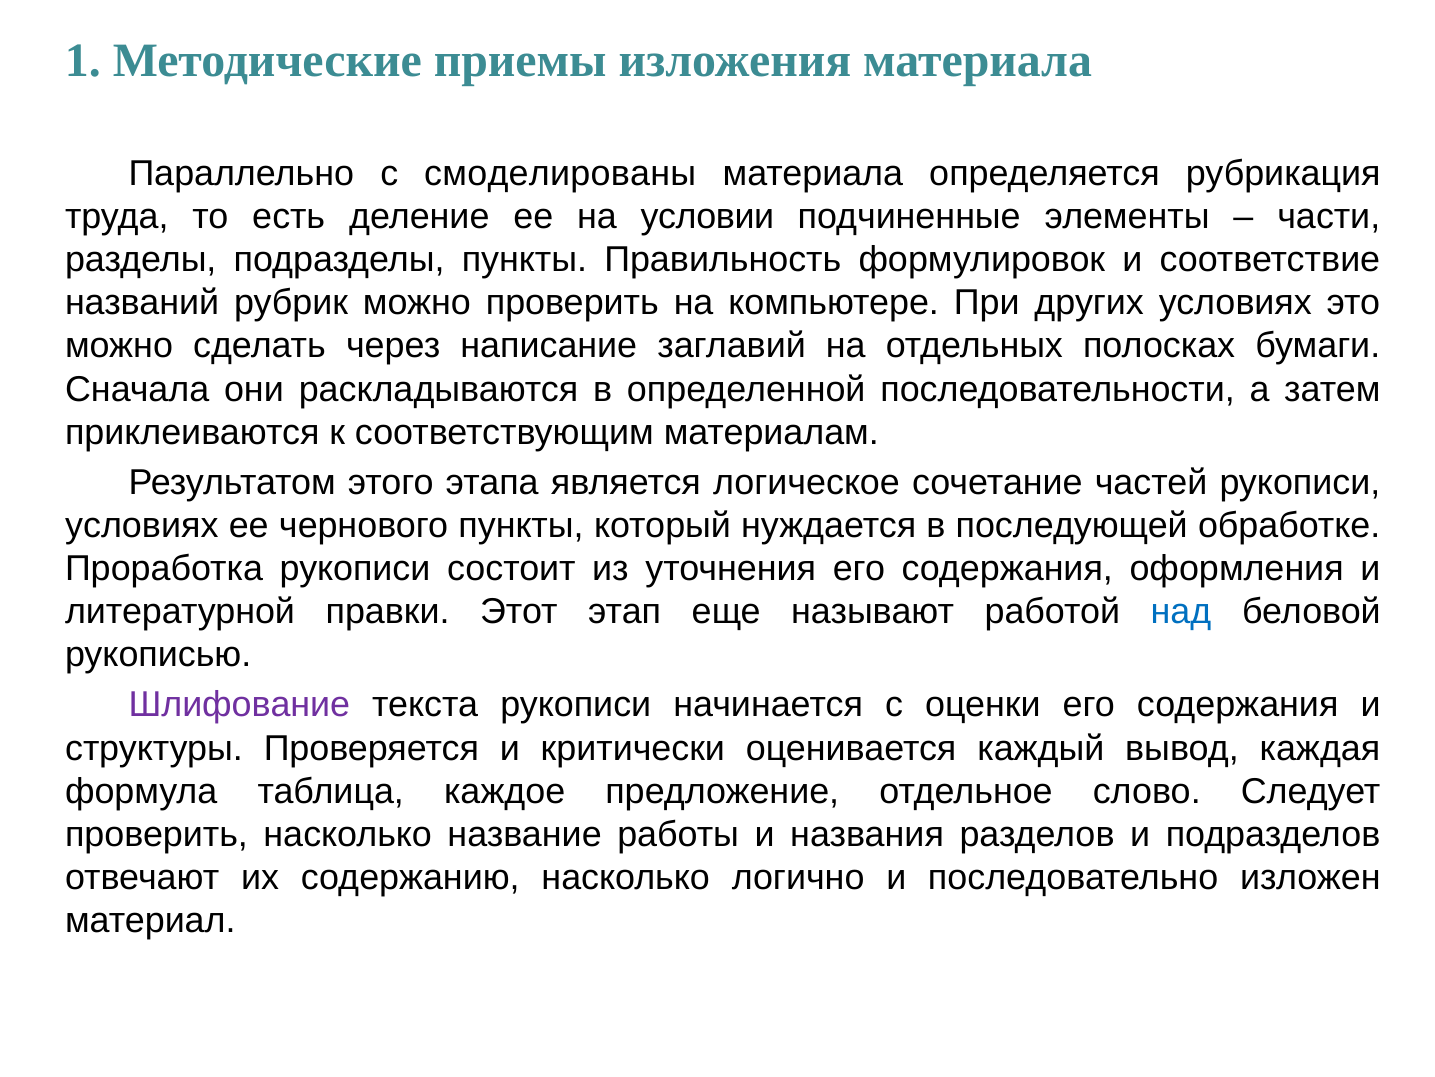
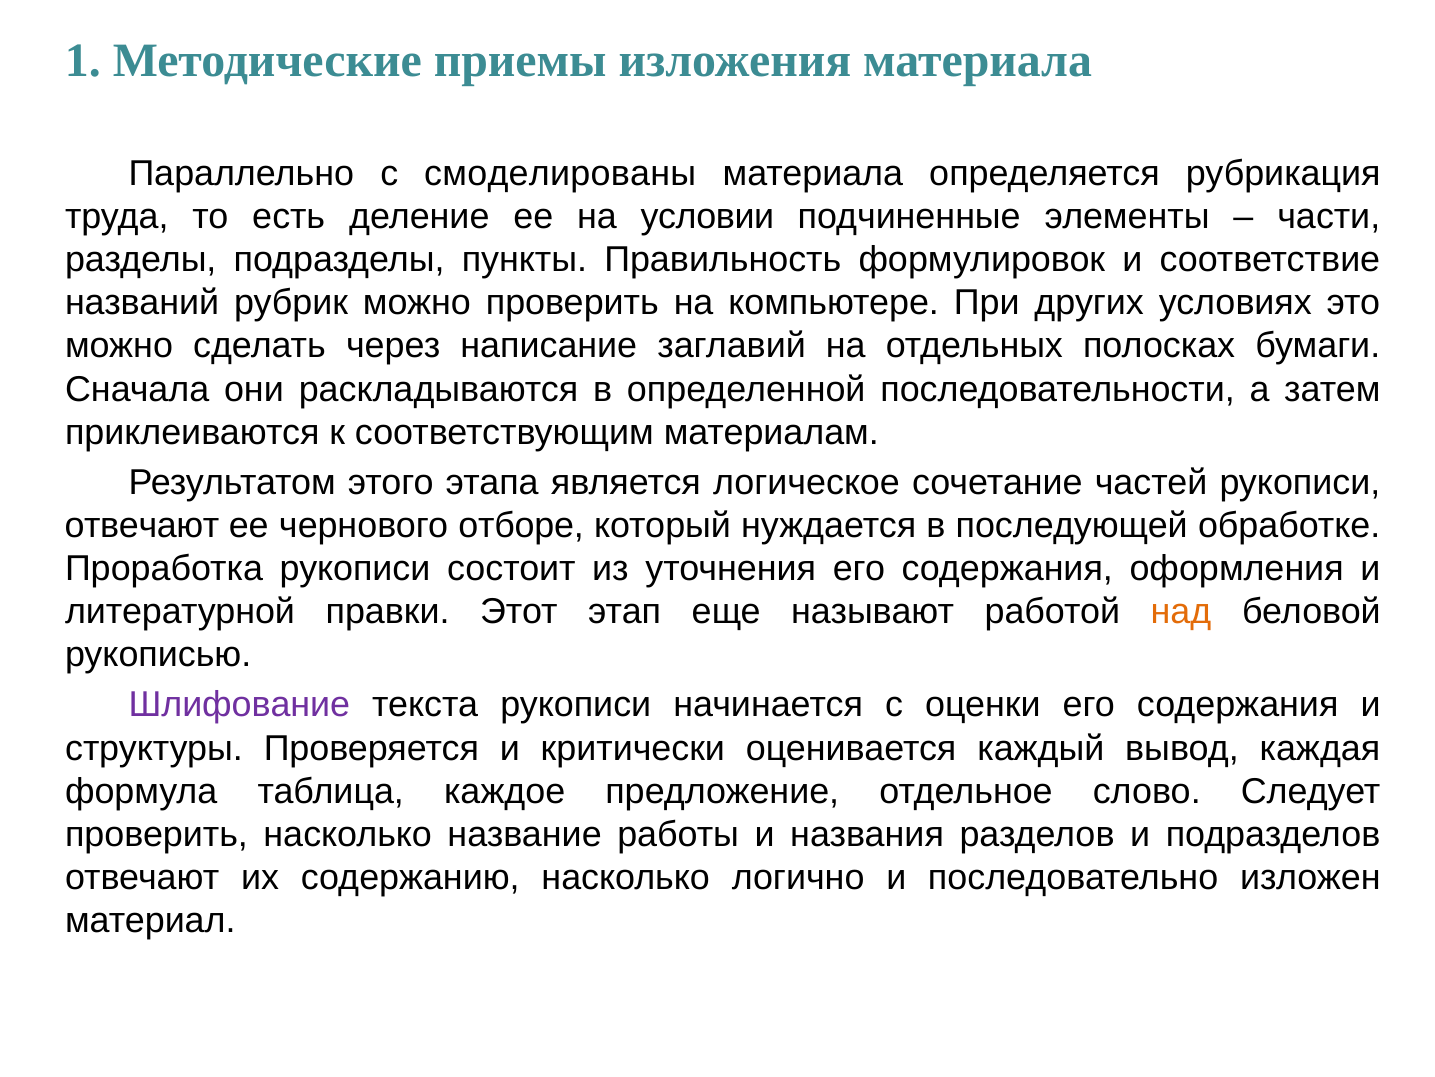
условиях at (142, 525): условиях -> отвечают
чернового пункты: пункты -> отборе
над colour: blue -> orange
